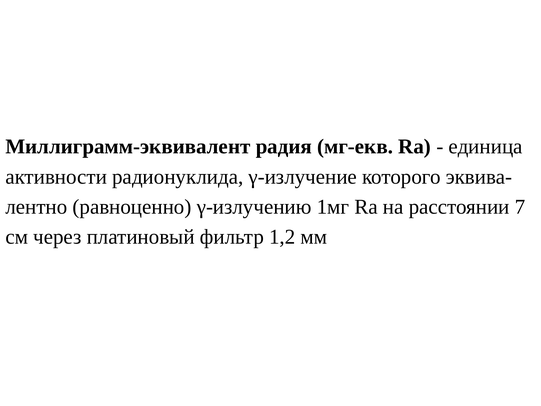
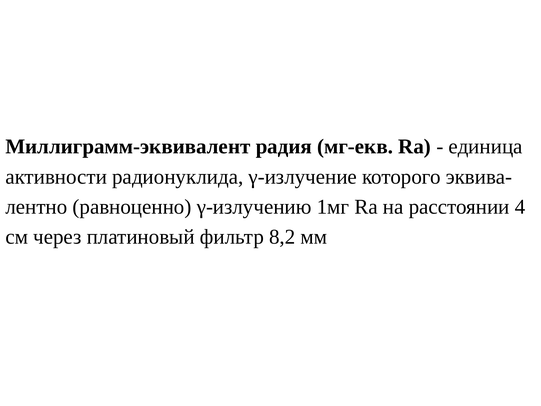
7: 7 -> 4
1,2: 1,2 -> 8,2
